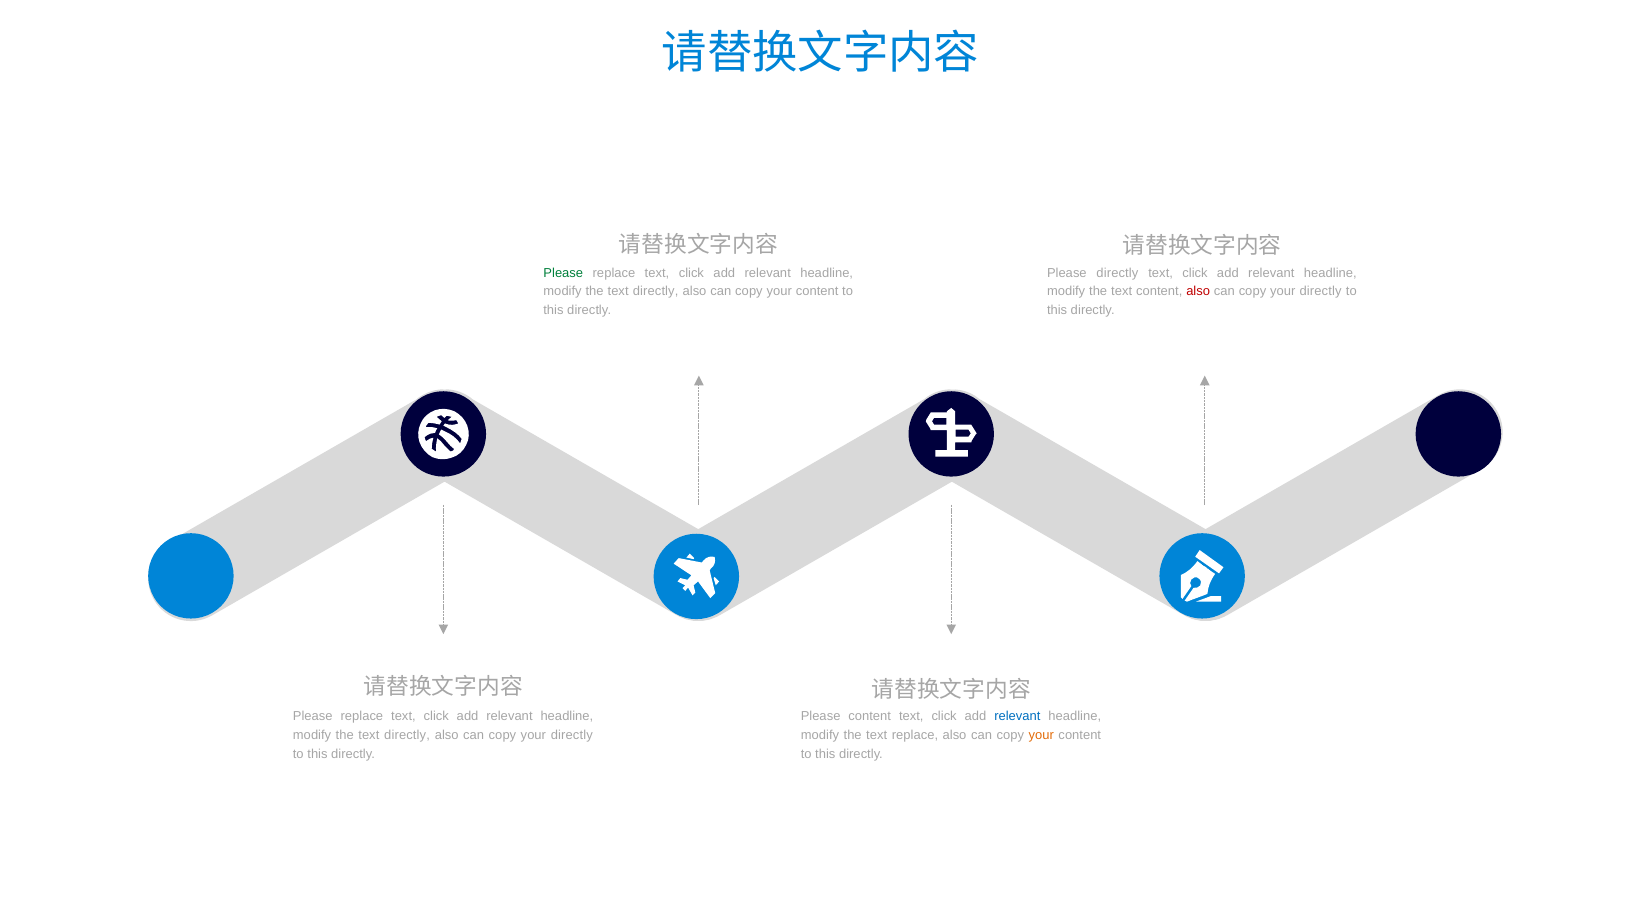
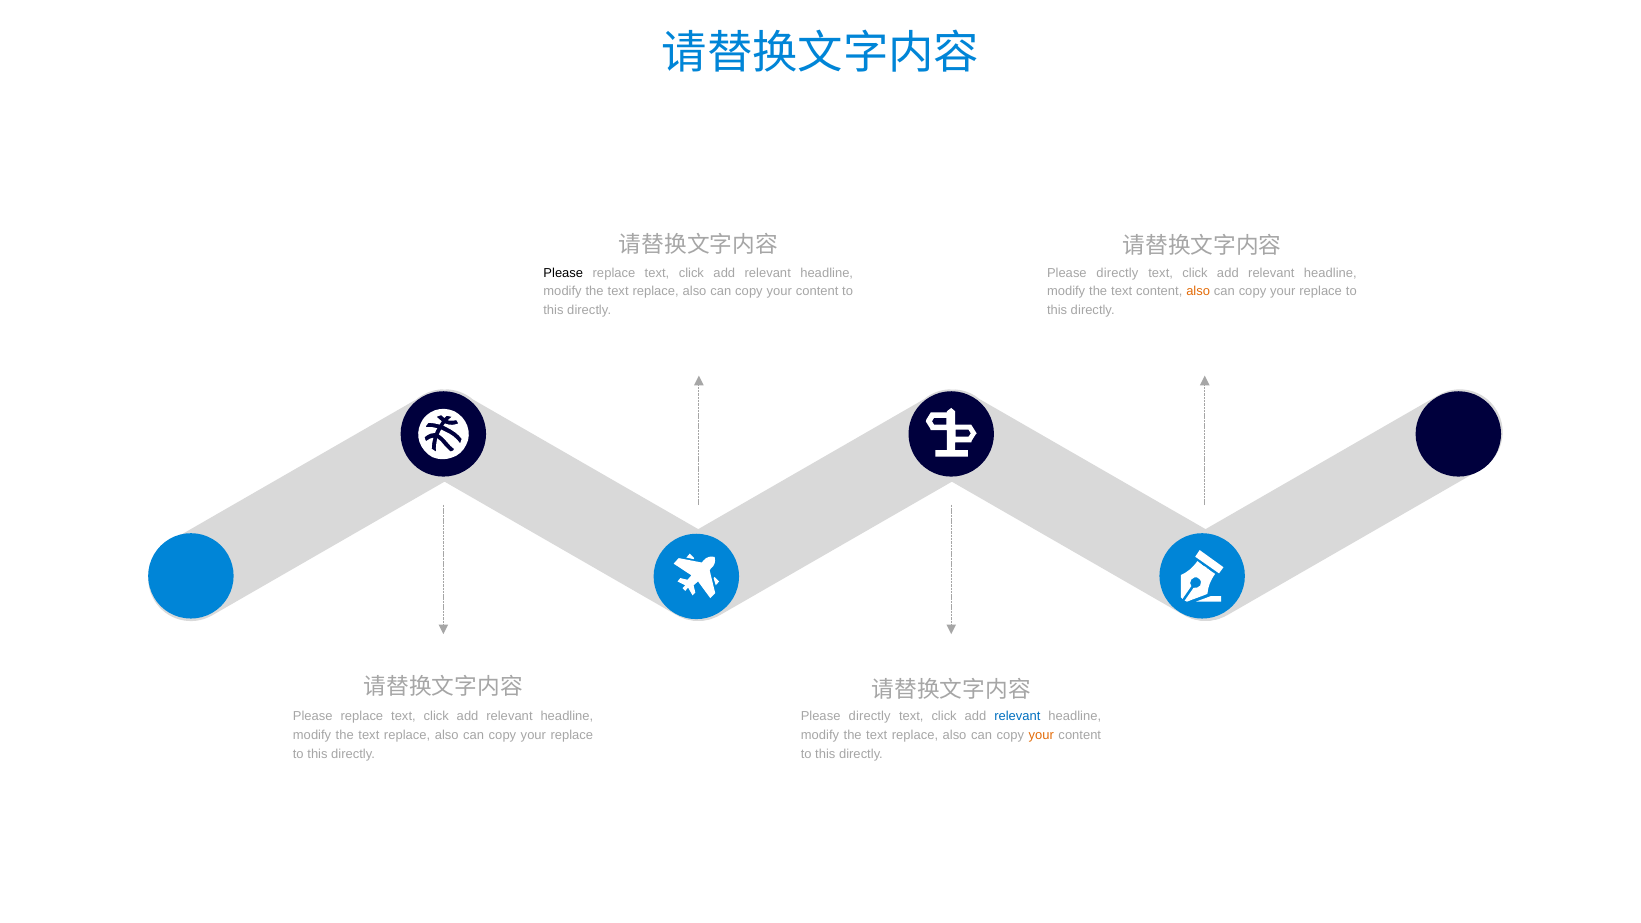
Please at (563, 273) colour: green -> black
directly at (656, 292): directly -> replace
also at (1198, 292) colour: red -> orange
directly at (1321, 292): directly -> replace
content at (870, 717): content -> directly
directly at (407, 735): directly -> replace
directly at (572, 735): directly -> replace
